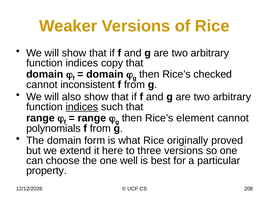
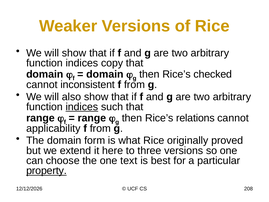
element: element -> relations
polynomials: polynomials -> applicability
well: well -> text
property underline: none -> present
